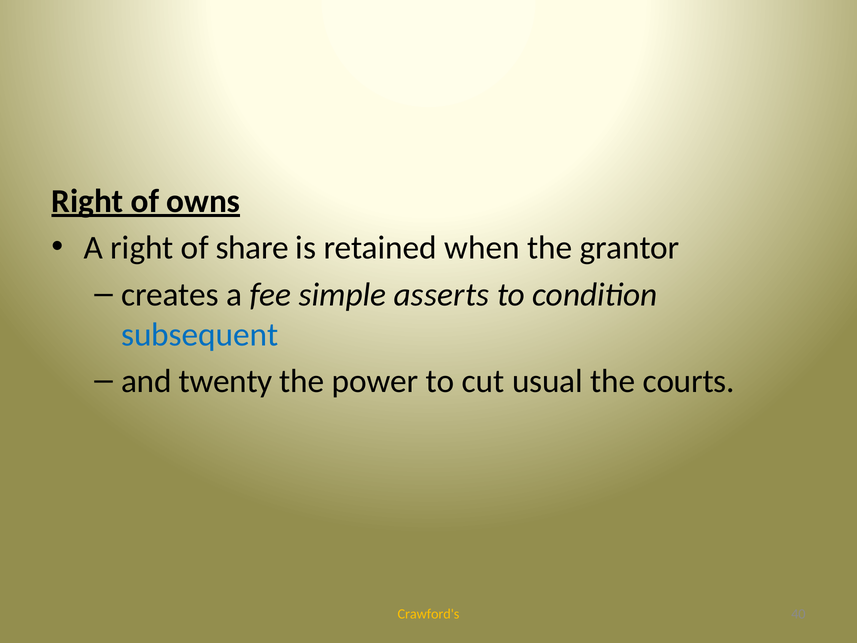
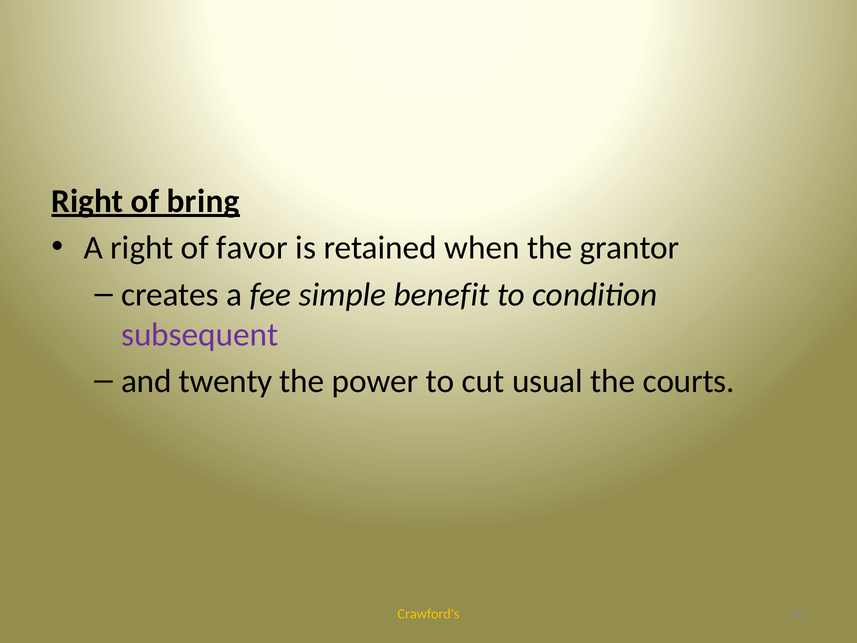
owns: owns -> bring
share: share -> favor
asserts: asserts -> benefit
subsequent colour: blue -> purple
